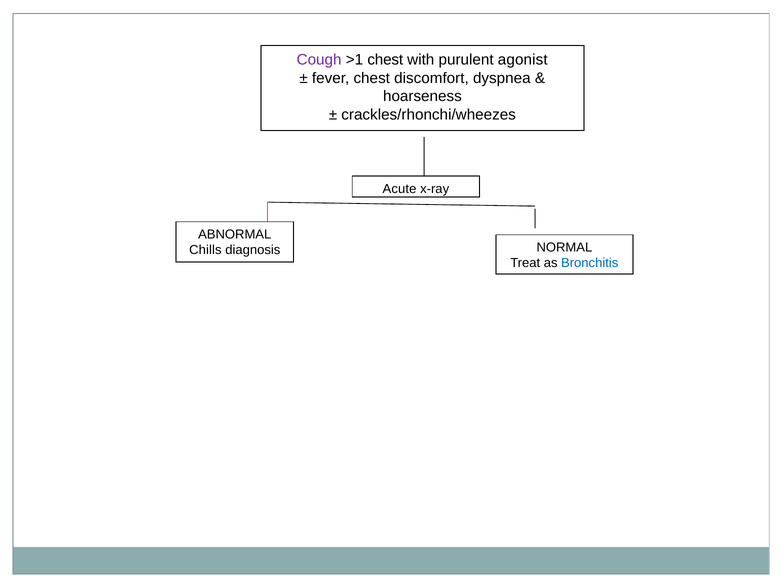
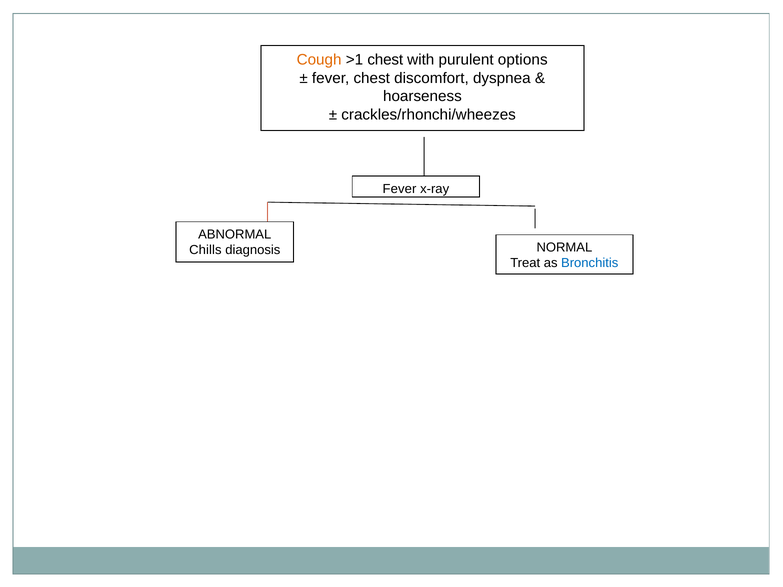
Cough colour: purple -> orange
agonist: agonist -> options
Acute at (400, 189): Acute -> Fever
